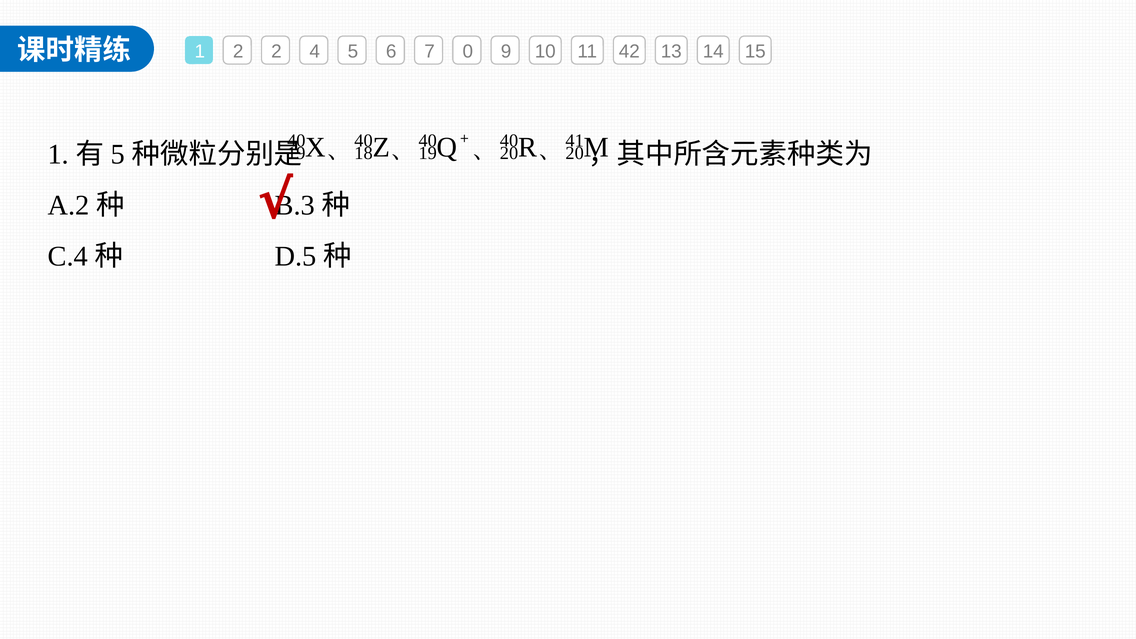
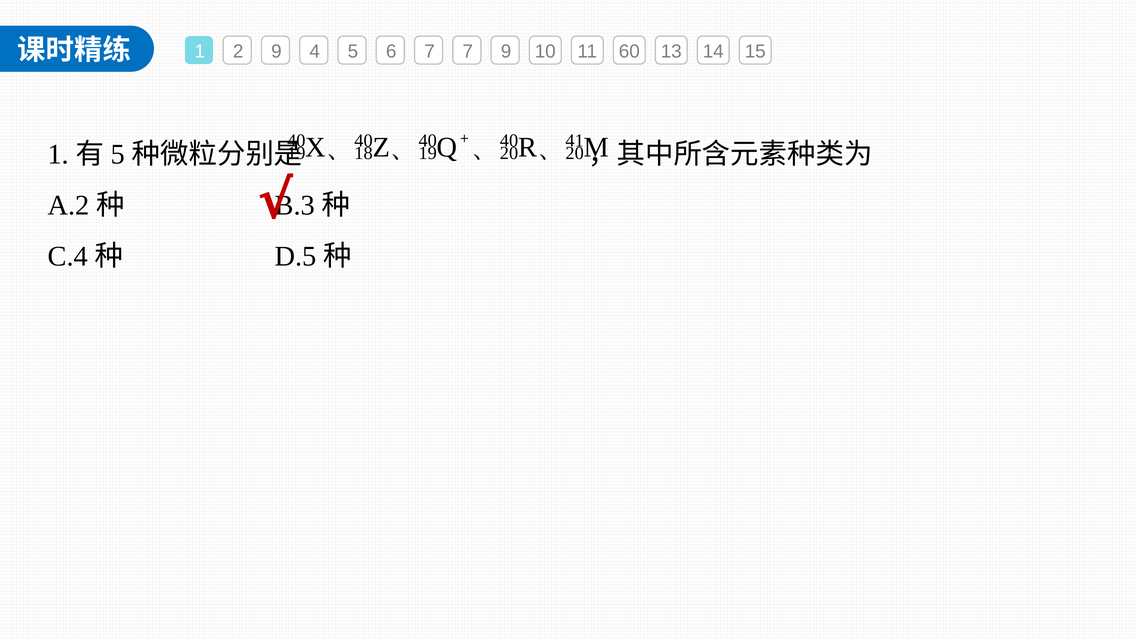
2 2: 2 -> 9
7 0: 0 -> 7
42: 42 -> 60
